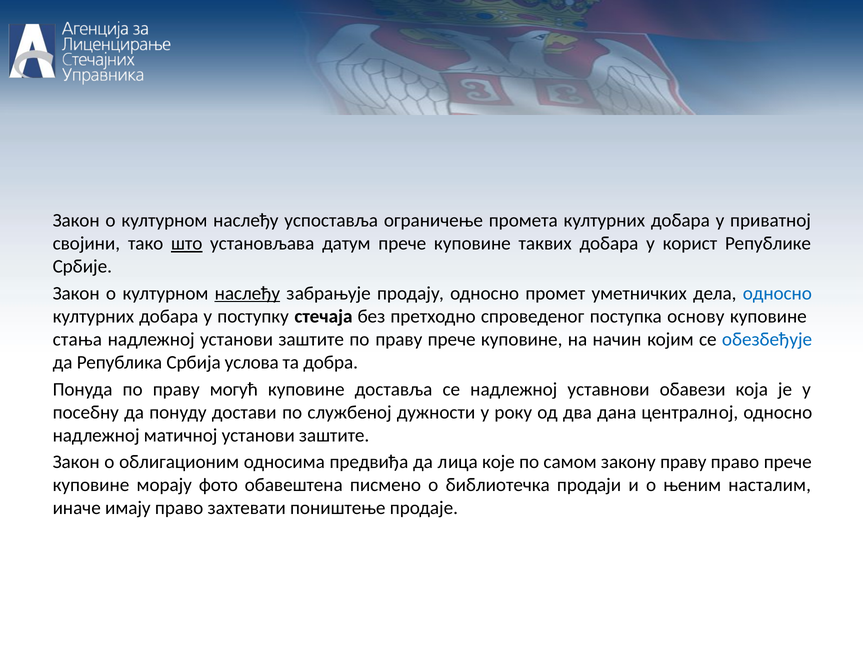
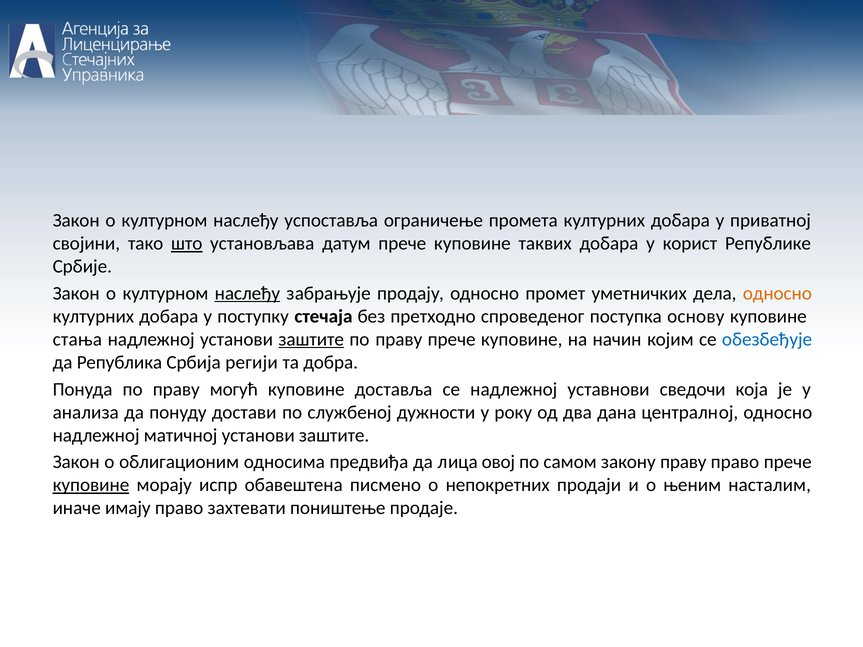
односно at (777, 294) colour: blue -> orange
заштите at (311, 340) underline: none -> present
услова: услова -> регији
обавези: обавези -> сведочи
посебну: посебну -> анализа
које: које -> овој
куповине at (91, 485) underline: none -> present
фото: фото -> испр
библиотечка: библиотечка -> непокретних
